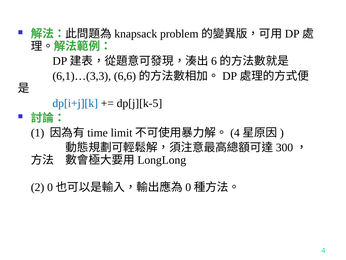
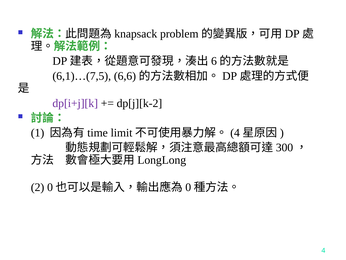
6,1)…(3,3: 6,1)…(3,3 -> 6,1)…(7,5
dp[i+j][k colour: blue -> purple
dp[j][k-5: dp[j][k-5 -> dp[j][k-2
